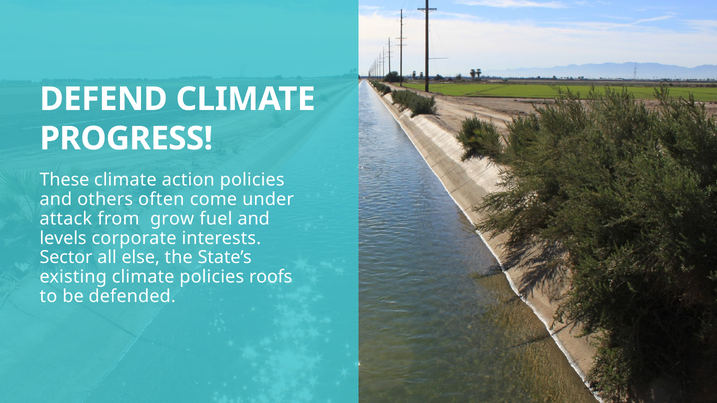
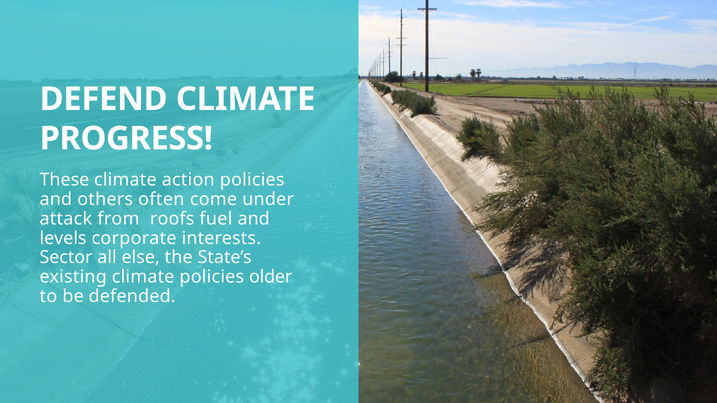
grow: grow -> roofs
roofs: roofs -> older
